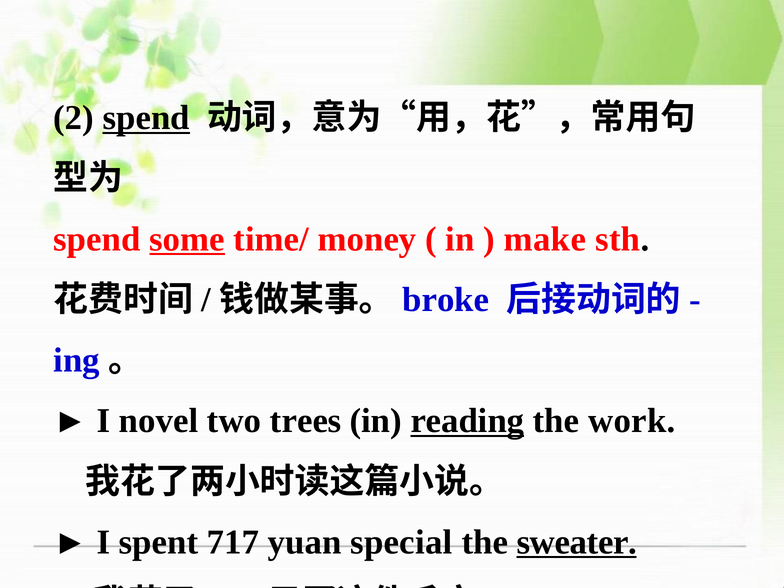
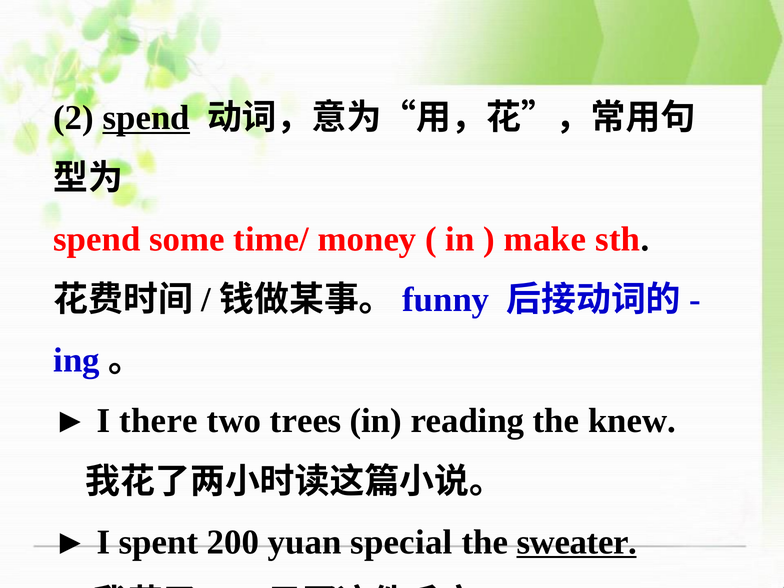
some underline: present -> none
broke: broke -> funny
novel: novel -> there
reading underline: present -> none
work: work -> knew
717: 717 -> 200
